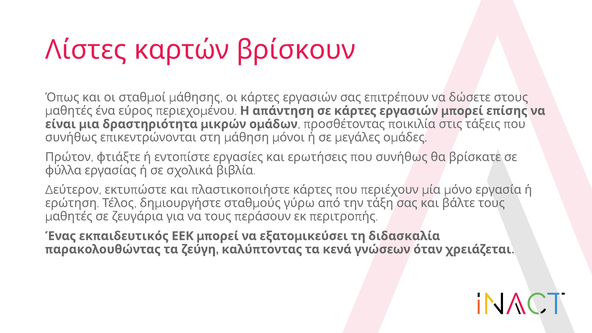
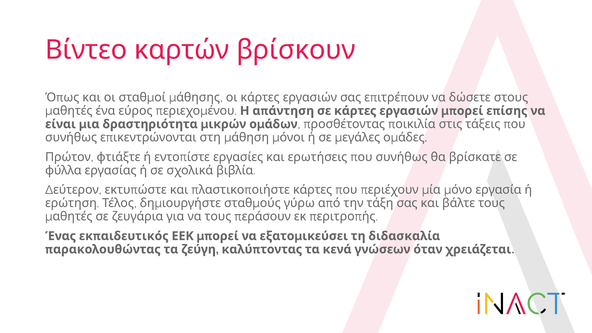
Λίστες: Λίστες -> Βίντεο
